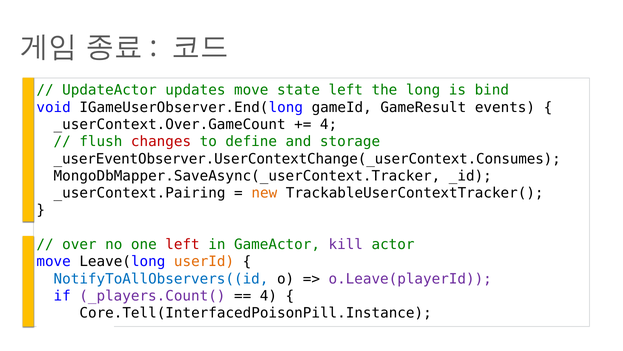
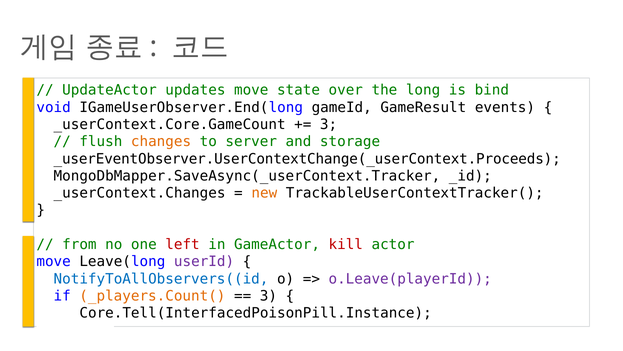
state left: left -> over
_userContext.Over.GameCount: _userContext.Over.GameCount -> _userContext.Core.GameCount
4 at (329, 124): 4 -> 3
changes colour: red -> orange
define: define -> server
_userEventObserver.UserContextChange(_userContext.Consumes: _userEventObserver.UserContextChange(_userContext.Consumes -> _userEventObserver.UserContextChange(_userContext.Proceeds
_userContext.Pairing: _userContext.Pairing -> _userContext.Changes
over: over -> from
kill colour: purple -> red
userId colour: orange -> purple
_players.Count( colour: purple -> orange
4 at (268, 296): 4 -> 3
